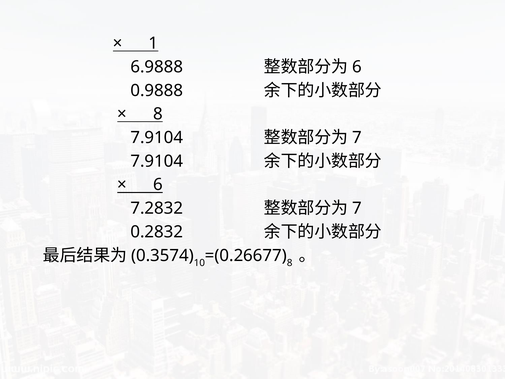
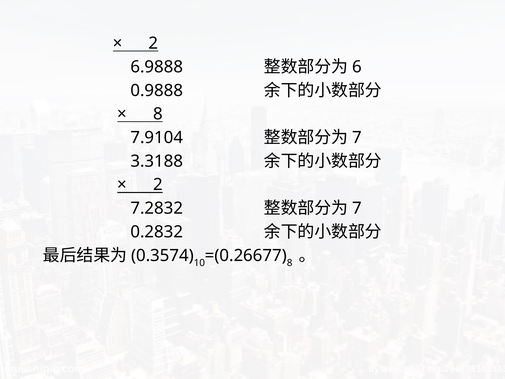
1 at (153, 43): 1 -> 2
7.9104 at (157, 161): 7.9104 -> 3.3188
6 at (158, 185): 6 -> 2
